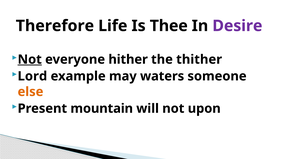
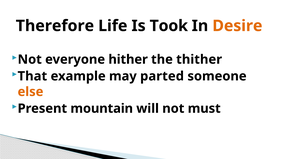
Thee: Thee -> Took
Desire colour: purple -> orange
Not at (30, 59) underline: present -> none
Lord: Lord -> That
waters: waters -> parted
upon: upon -> must
